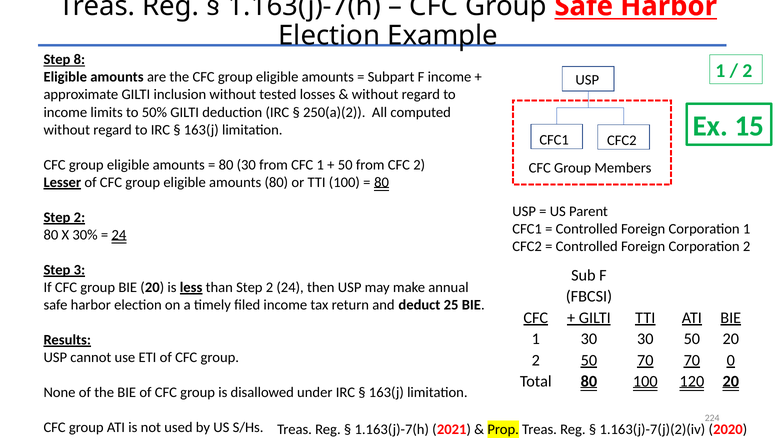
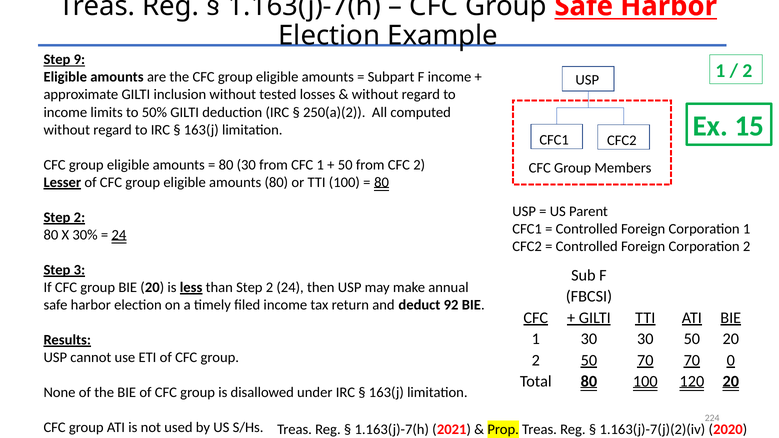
8: 8 -> 9
25: 25 -> 92
